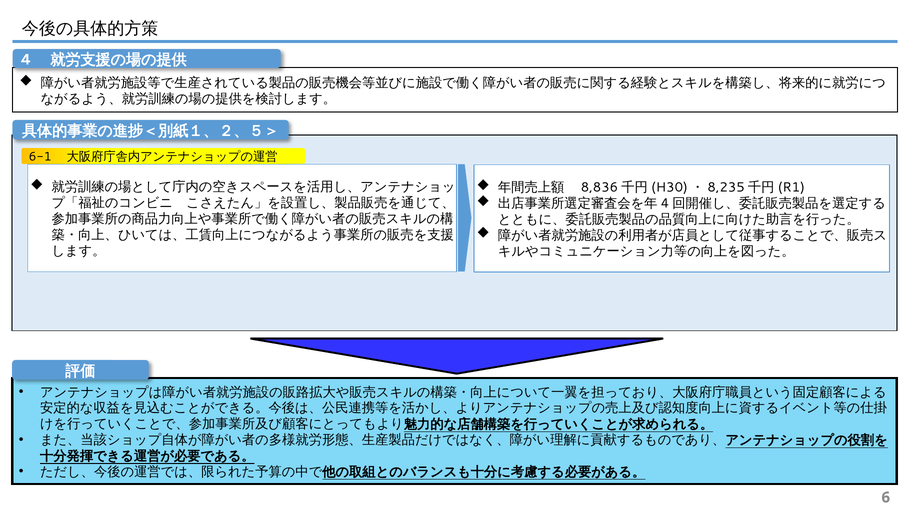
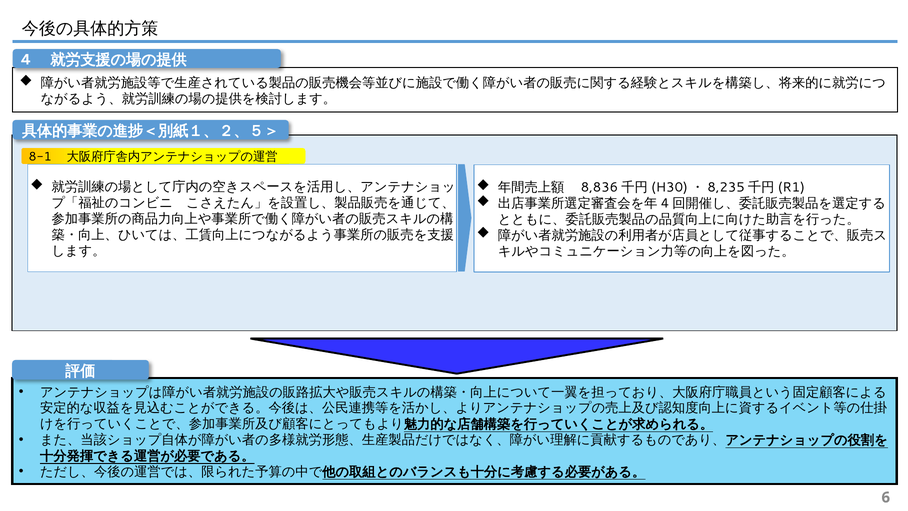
6-1: 6-1 -> 8-1
